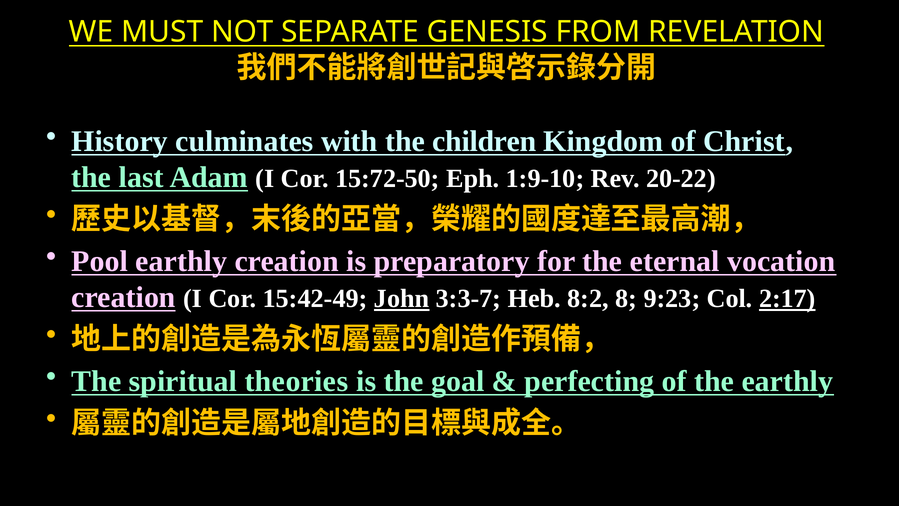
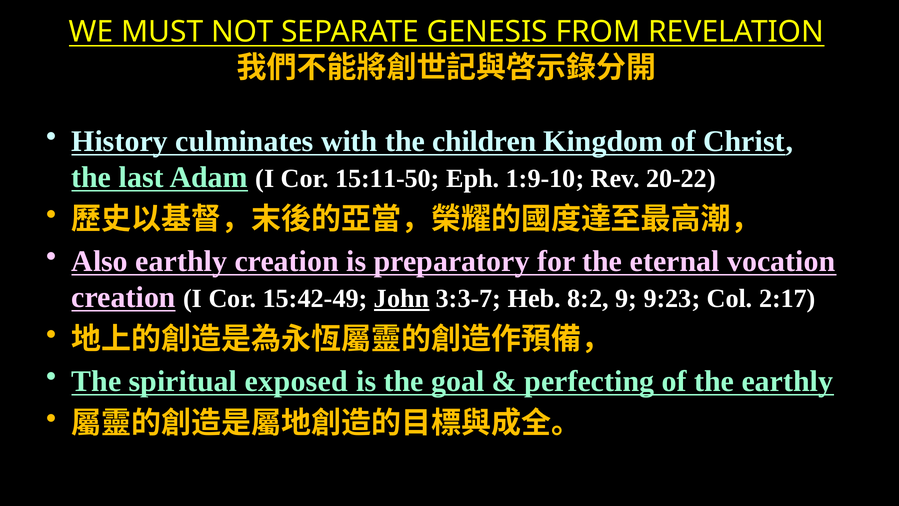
15:72-50: 15:72-50 -> 15:11-50
Pool: Pool -> Also
8: 8 -> 9
2:17 underline: present -> none
theories: theories -> exposed
